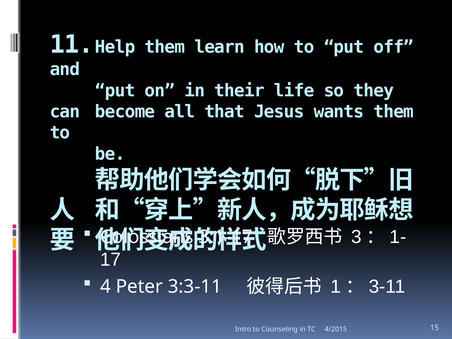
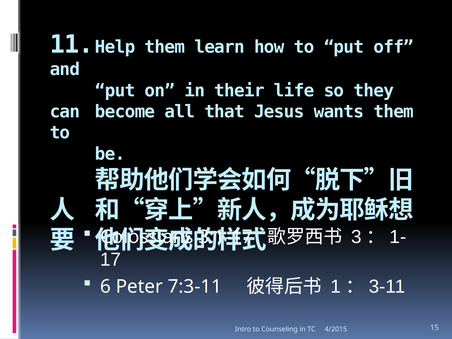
4: 4 -> 6
3:3-11: 3:3-11 -> 7:3-11
